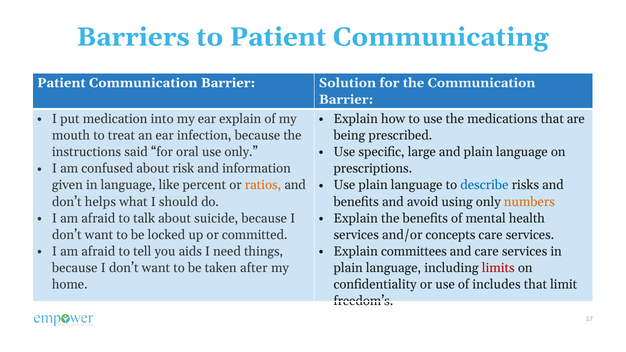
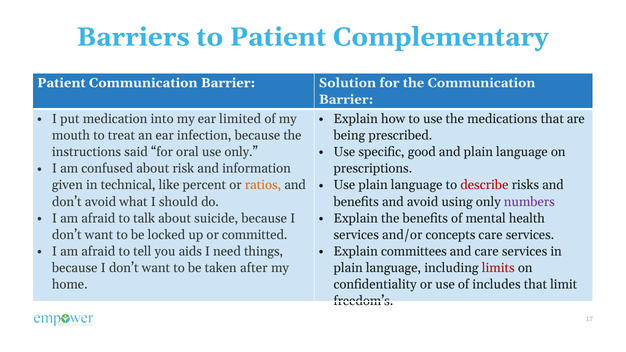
Communicating: Communicating -> Complementary
ear explain: explain -> limited
large: large -> good
describe colour: blue -> red
in language: language -> technical
don’t helps: helps -> avoid
numbers colour: orange -> purple
